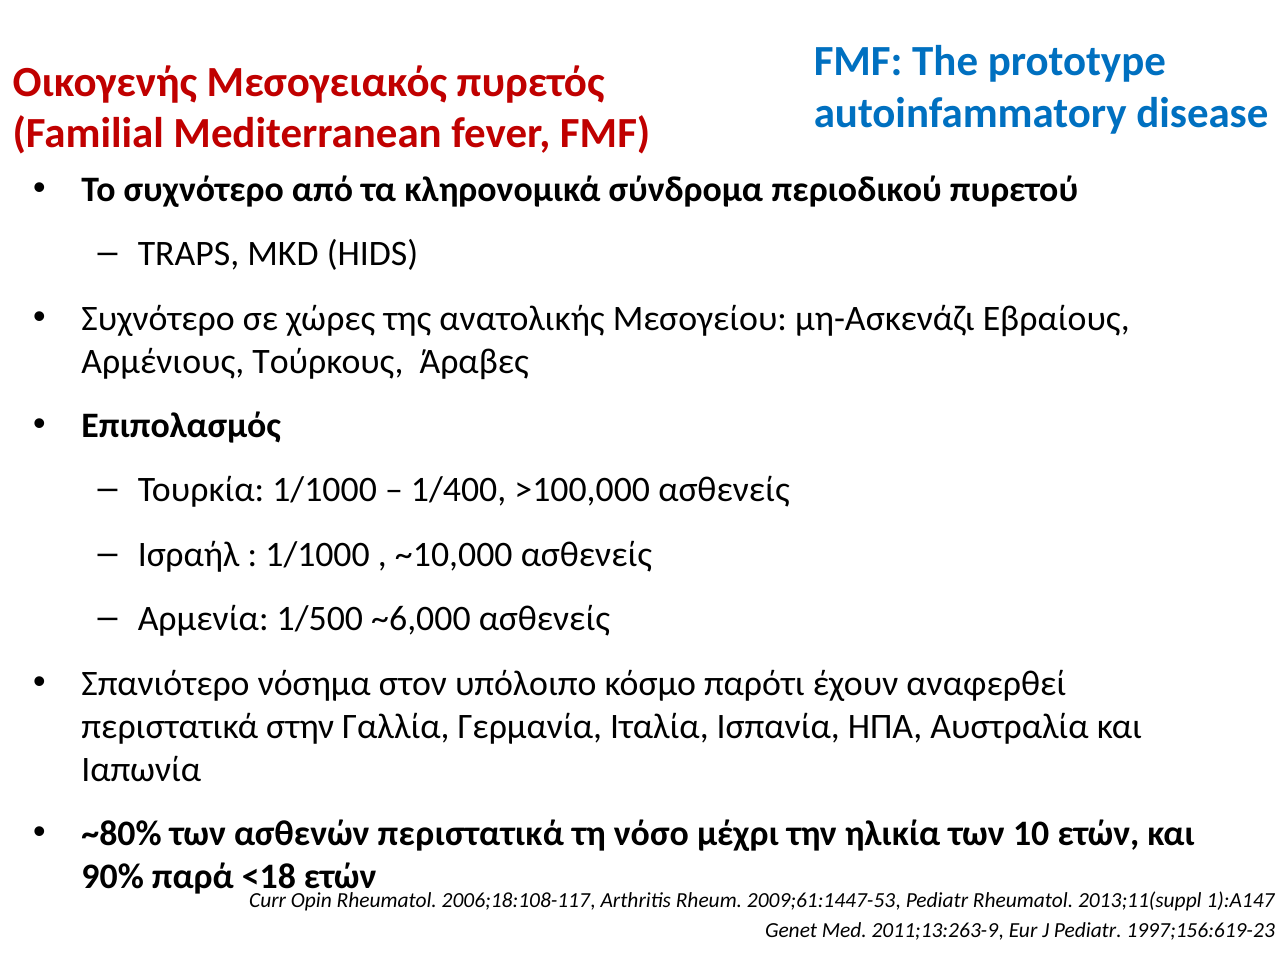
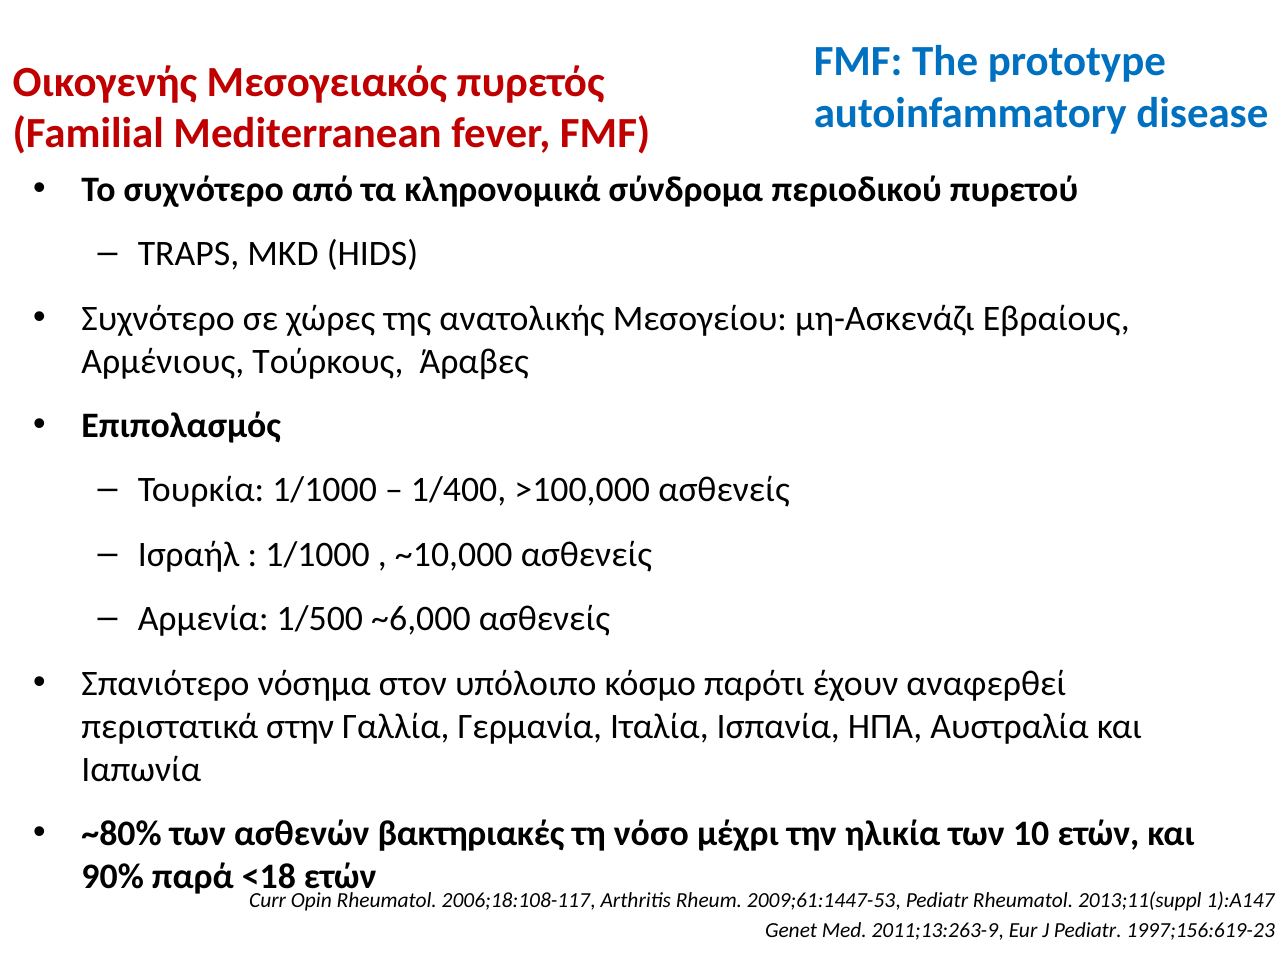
ασθενών περιστατικά: περιστατικά -> βακτηριακές
